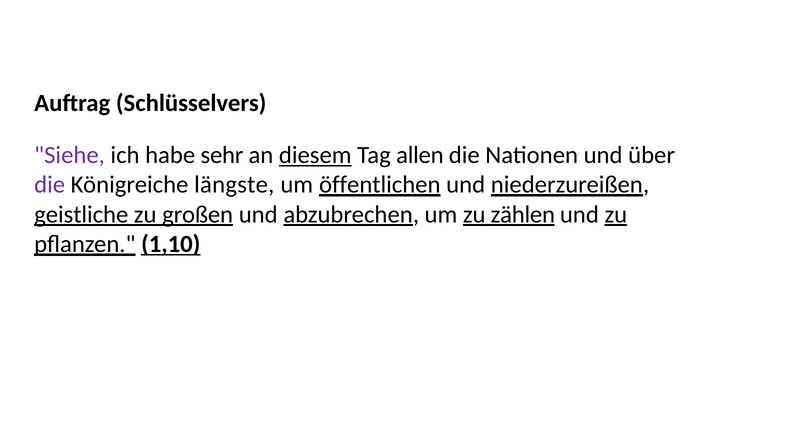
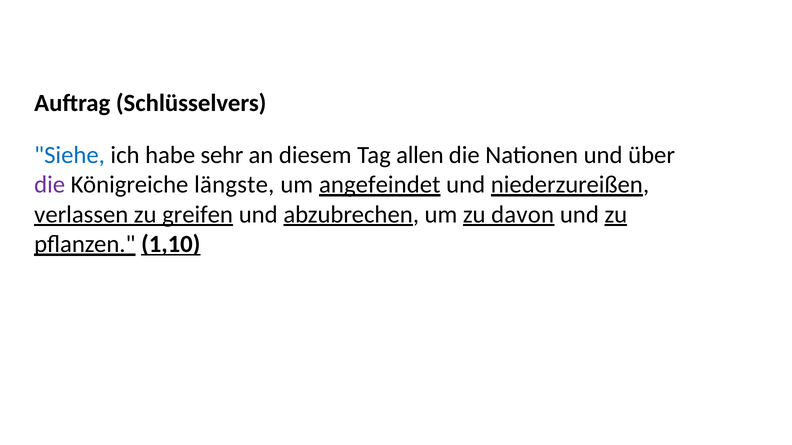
Siehe colour: purple -> blue
diesem underline: present -> none
öffentlichen: öffentlichen -> angefeindet
geistliche: geistliche -> verlassen
großen: großen -> greifen
zählen: zählen -> davon
